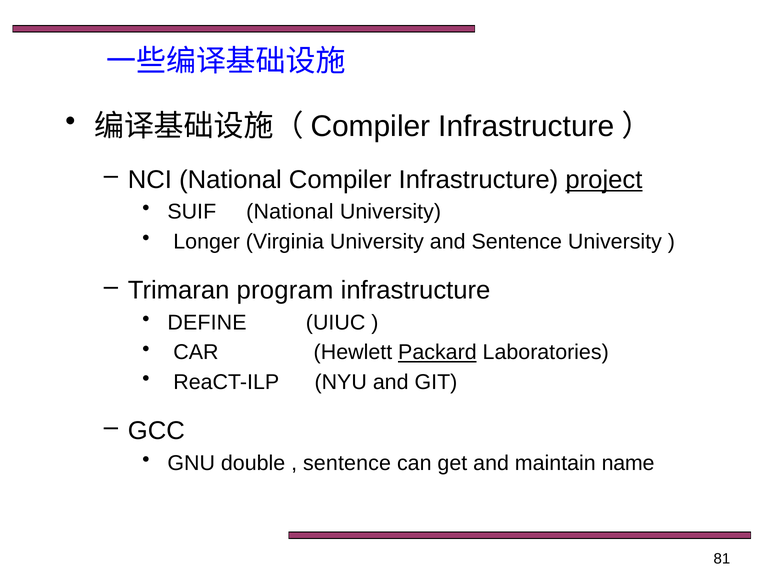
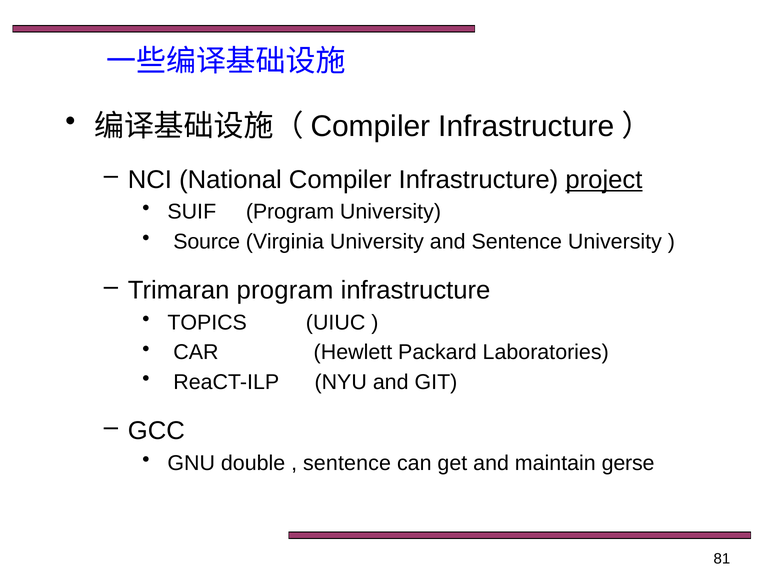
SUIF National: National -> Program
Longer: Longer -> Source
DEFINE: DEFINE -> TOPICS
Packard underline: present -> none
name: name -> gerse
